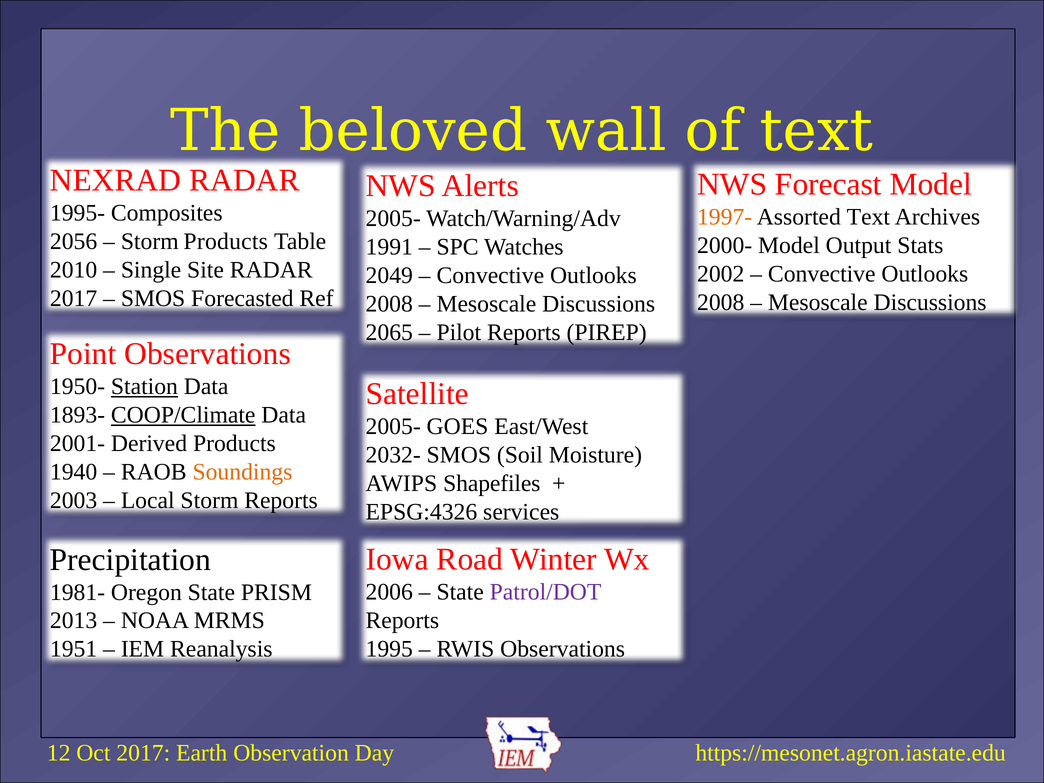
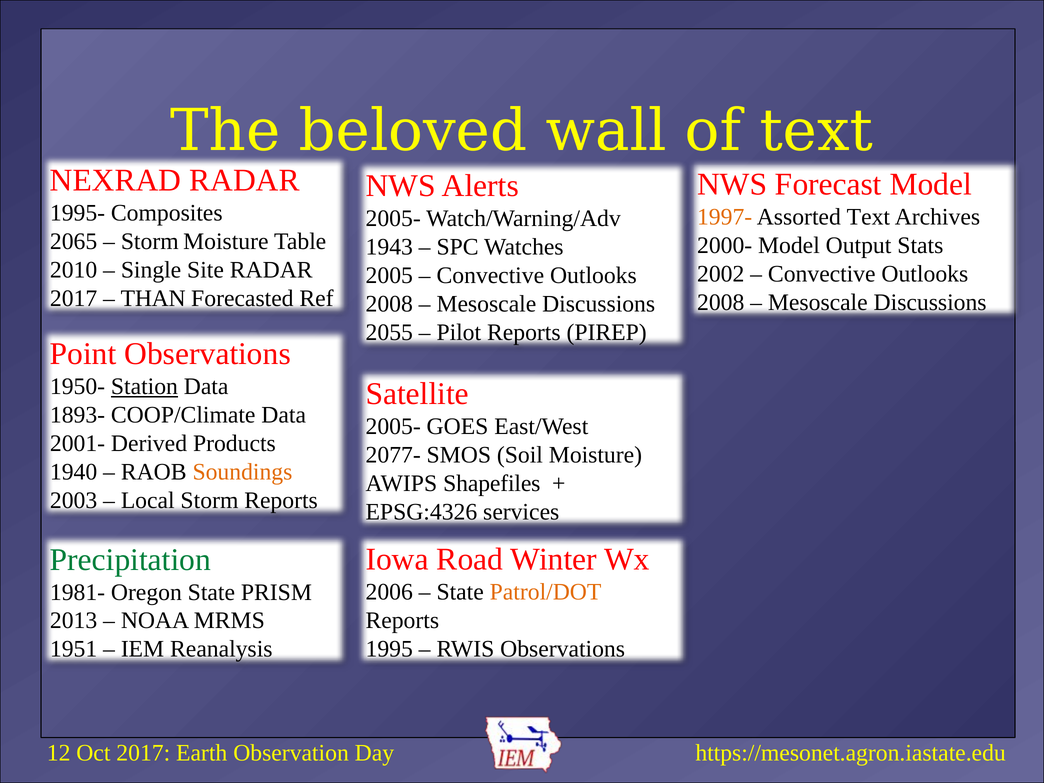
2056: 2056 -> 2065
Storm Products: Products -> Moisture
1991: 1991 -> 1943
2049: 2049 -> 2005
SMOS at (153, 298): SMOS -> THAN
2065: 2065 -> 2055
COOP/Climate underline: present -> none
2032-: 2032- -> 2077-
Precipitation colour: black -> green
Patrol/DOT colour: purple -> orange
